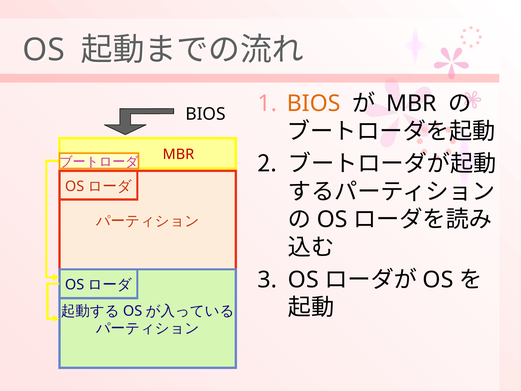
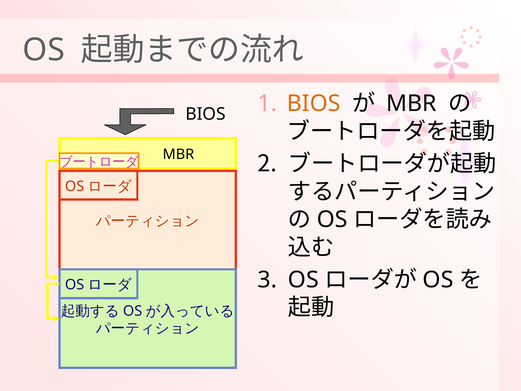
MBR at (178, 154) colour: red -> black
